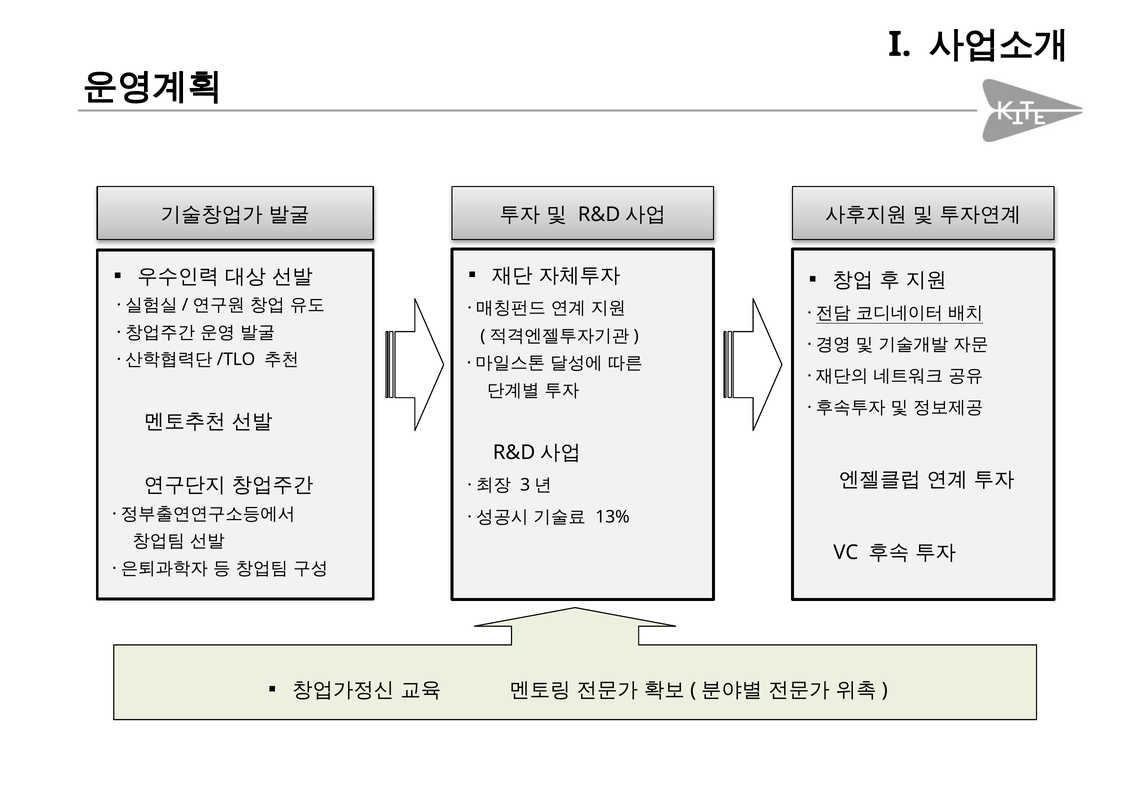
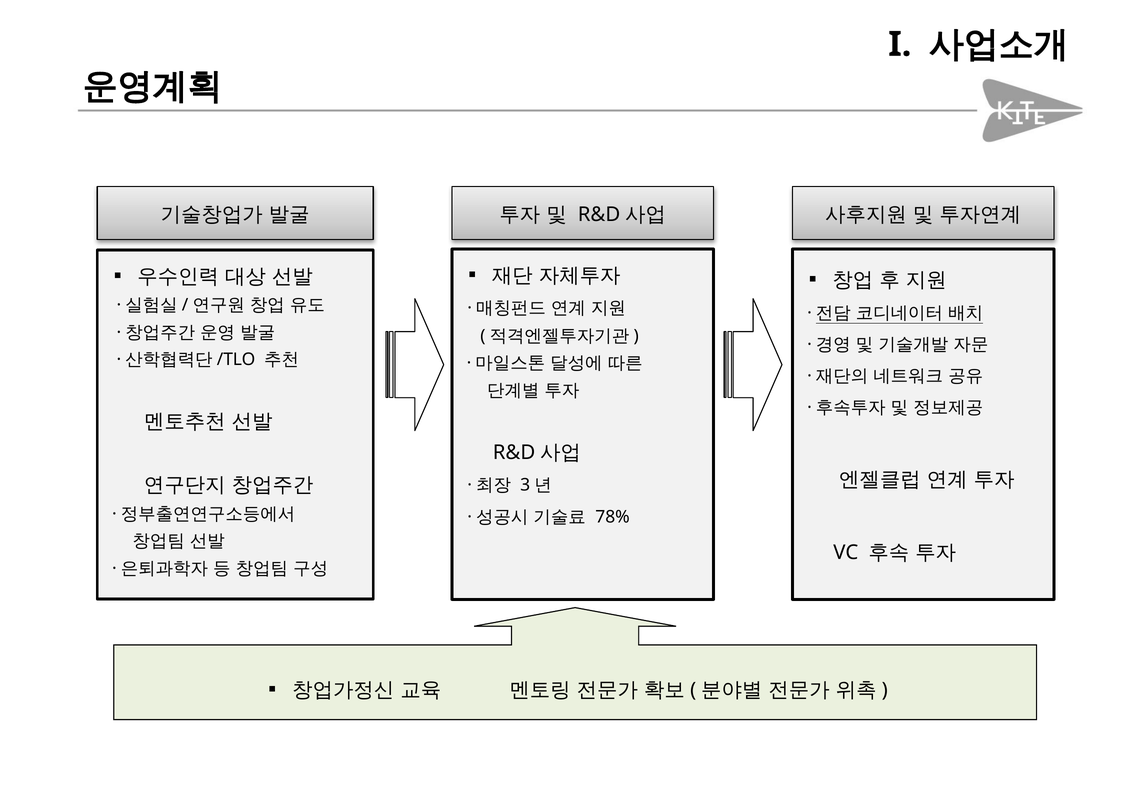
13%: 13% -> 78%
